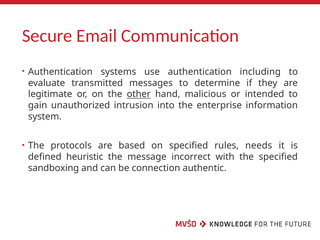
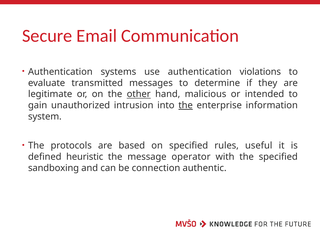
including: including -> violations
the at (186, 105) underline: none -> present
needs: needs -> useful
incorrect: incorrect -> operator
